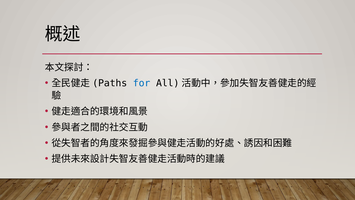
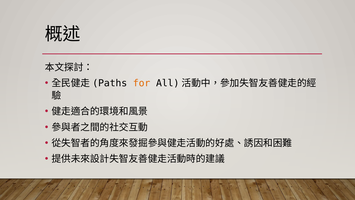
for colour: blue -> orange
